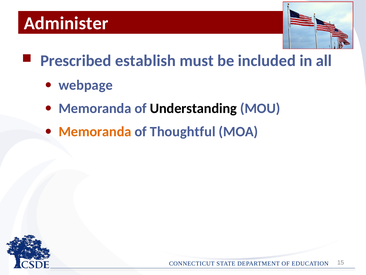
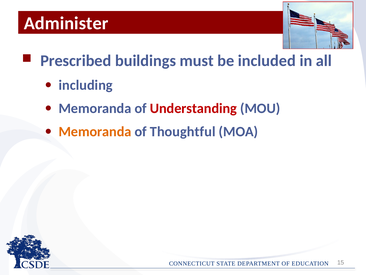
establish: establish -> buildings
webpage: webpage -> including
Understanding colour: black -> red
